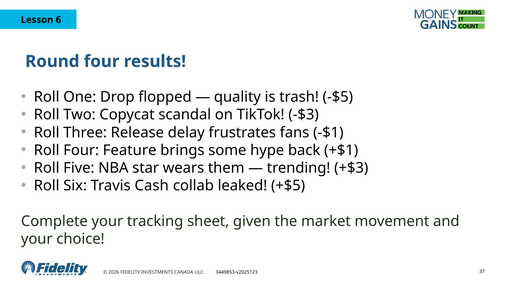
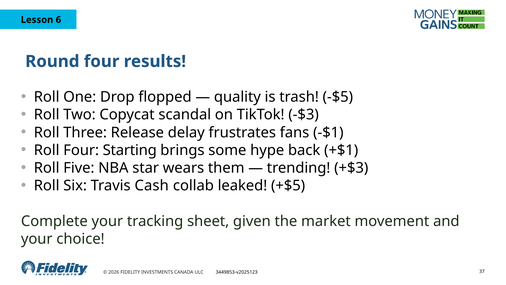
Feature: Feature -> Starting
